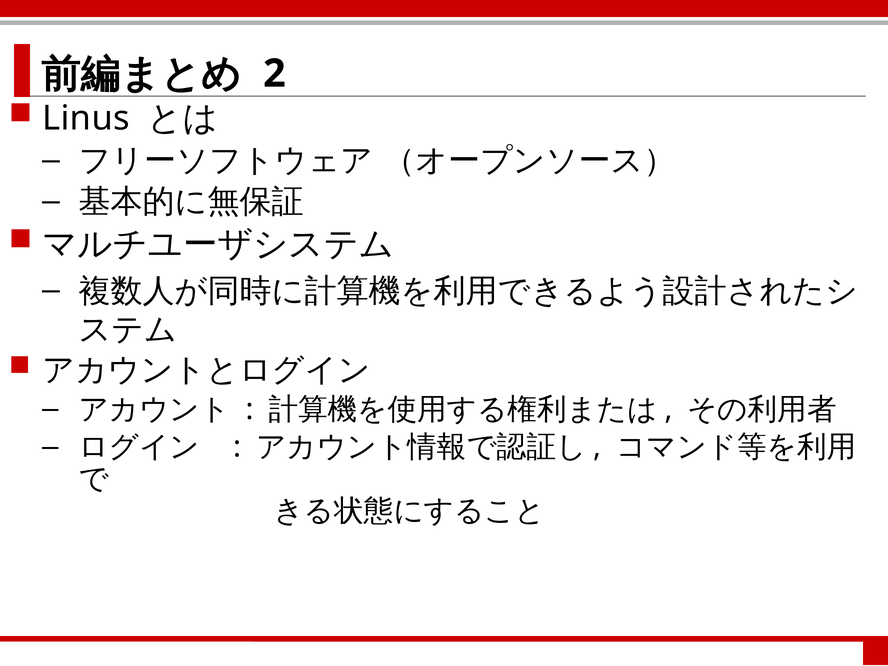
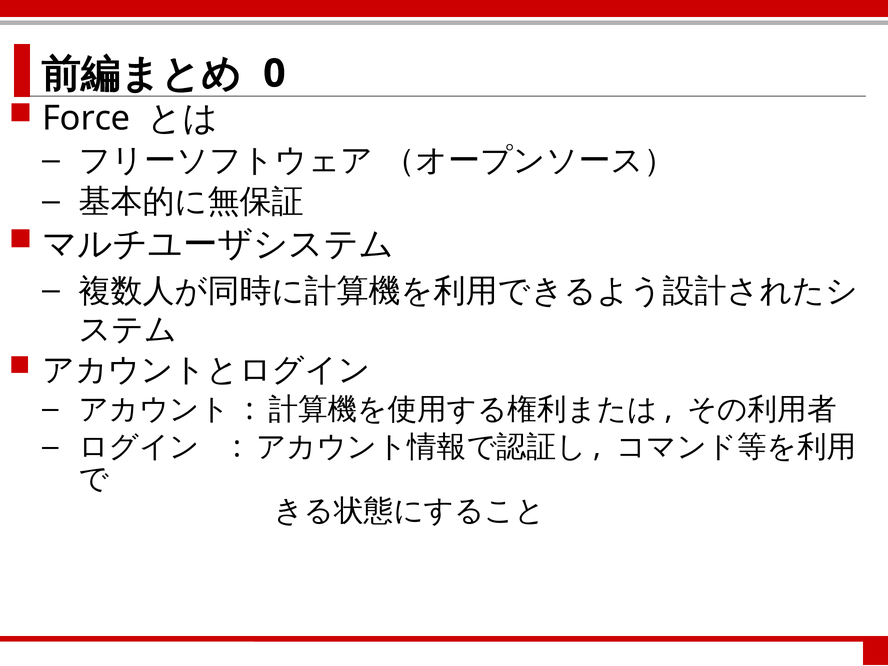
2: 2 -> 0
Linus: Linus -> Force
